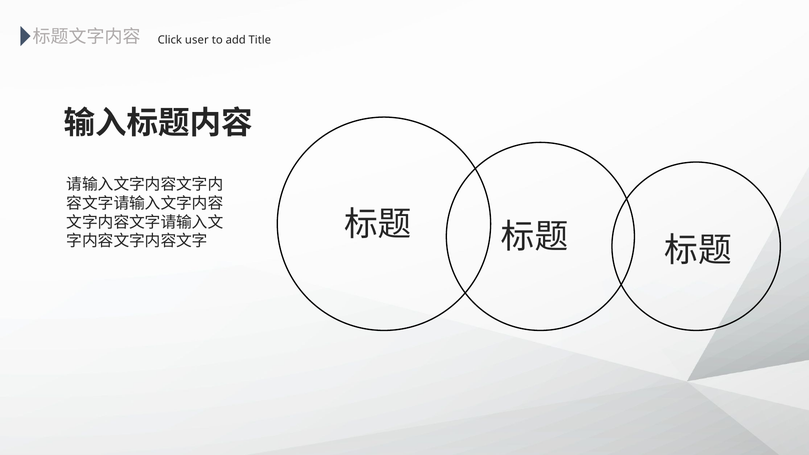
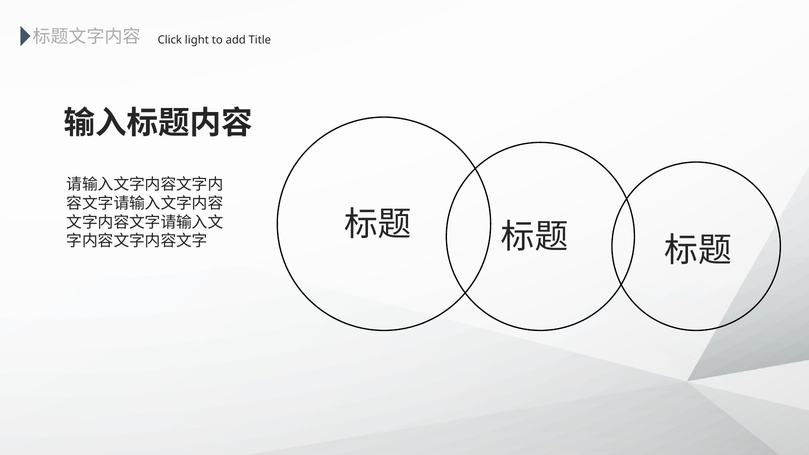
user: user -> light
